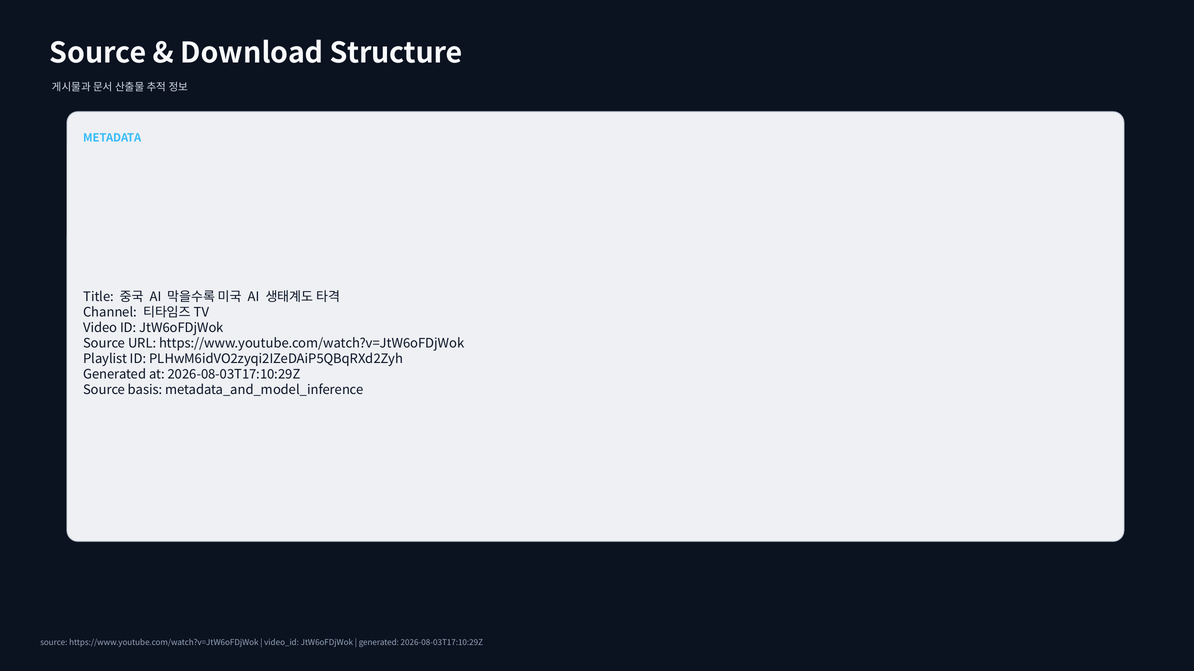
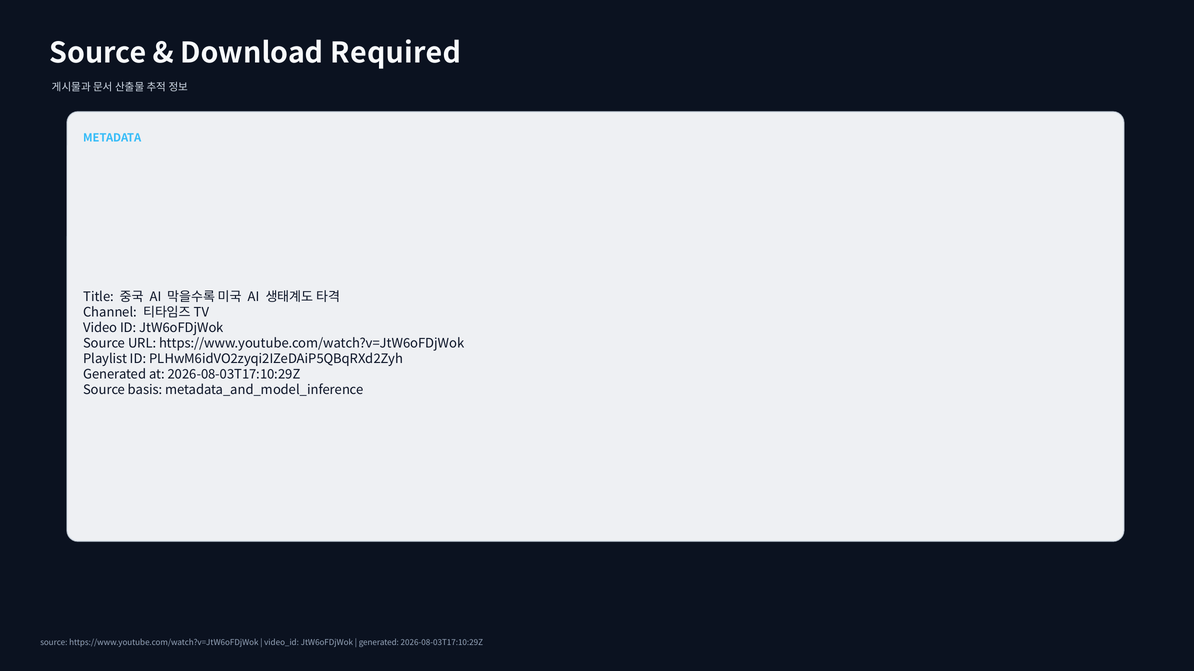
Structure: Structure -> Required
